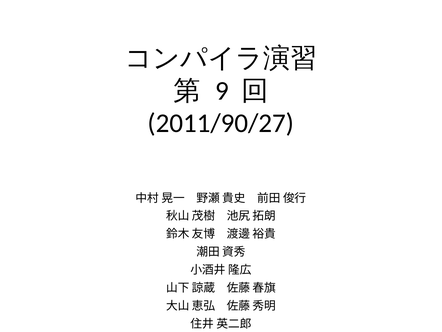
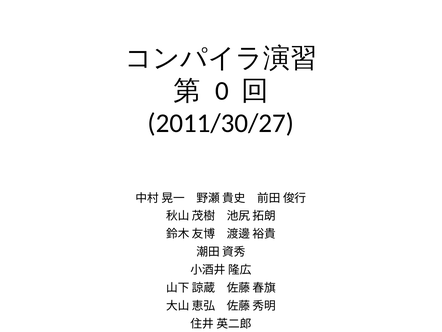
9: 9 -> 0
2011/90/27: 2011/90/27 -> 2011/30/27
